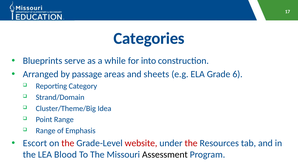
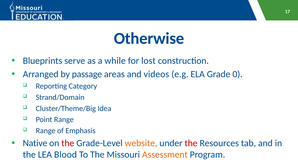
Categories: Categories -> Otherwise
into: into -> lost
sheets: sheets -> videos
6: 6 -> 0
Escort: Escort -> Native
website colour: red -> orange
Assessment colour: black -> orange
